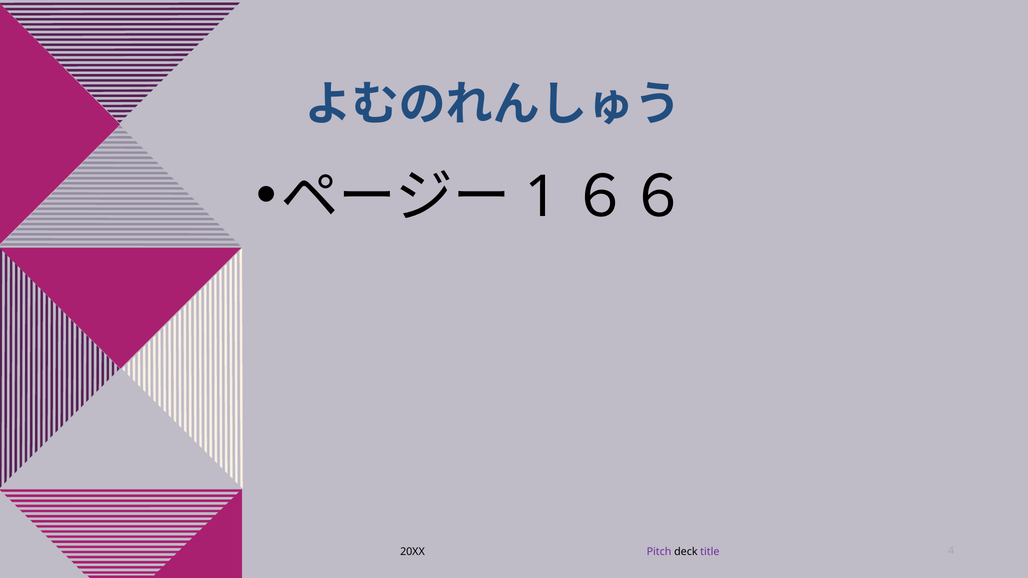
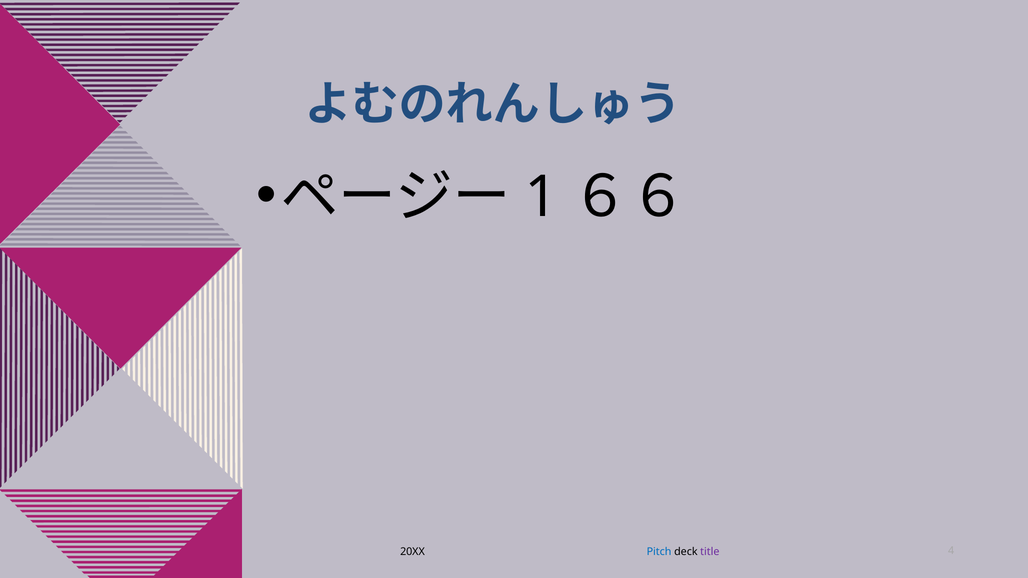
Pitch colour: purple -> blue
